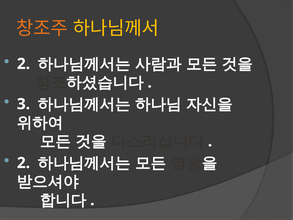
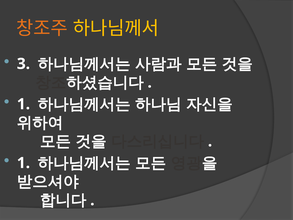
2 at (23, 64): 2 -> 3
3 at (23, 104): 3 -> 1
2 at (23, 163): 2 -> 1
